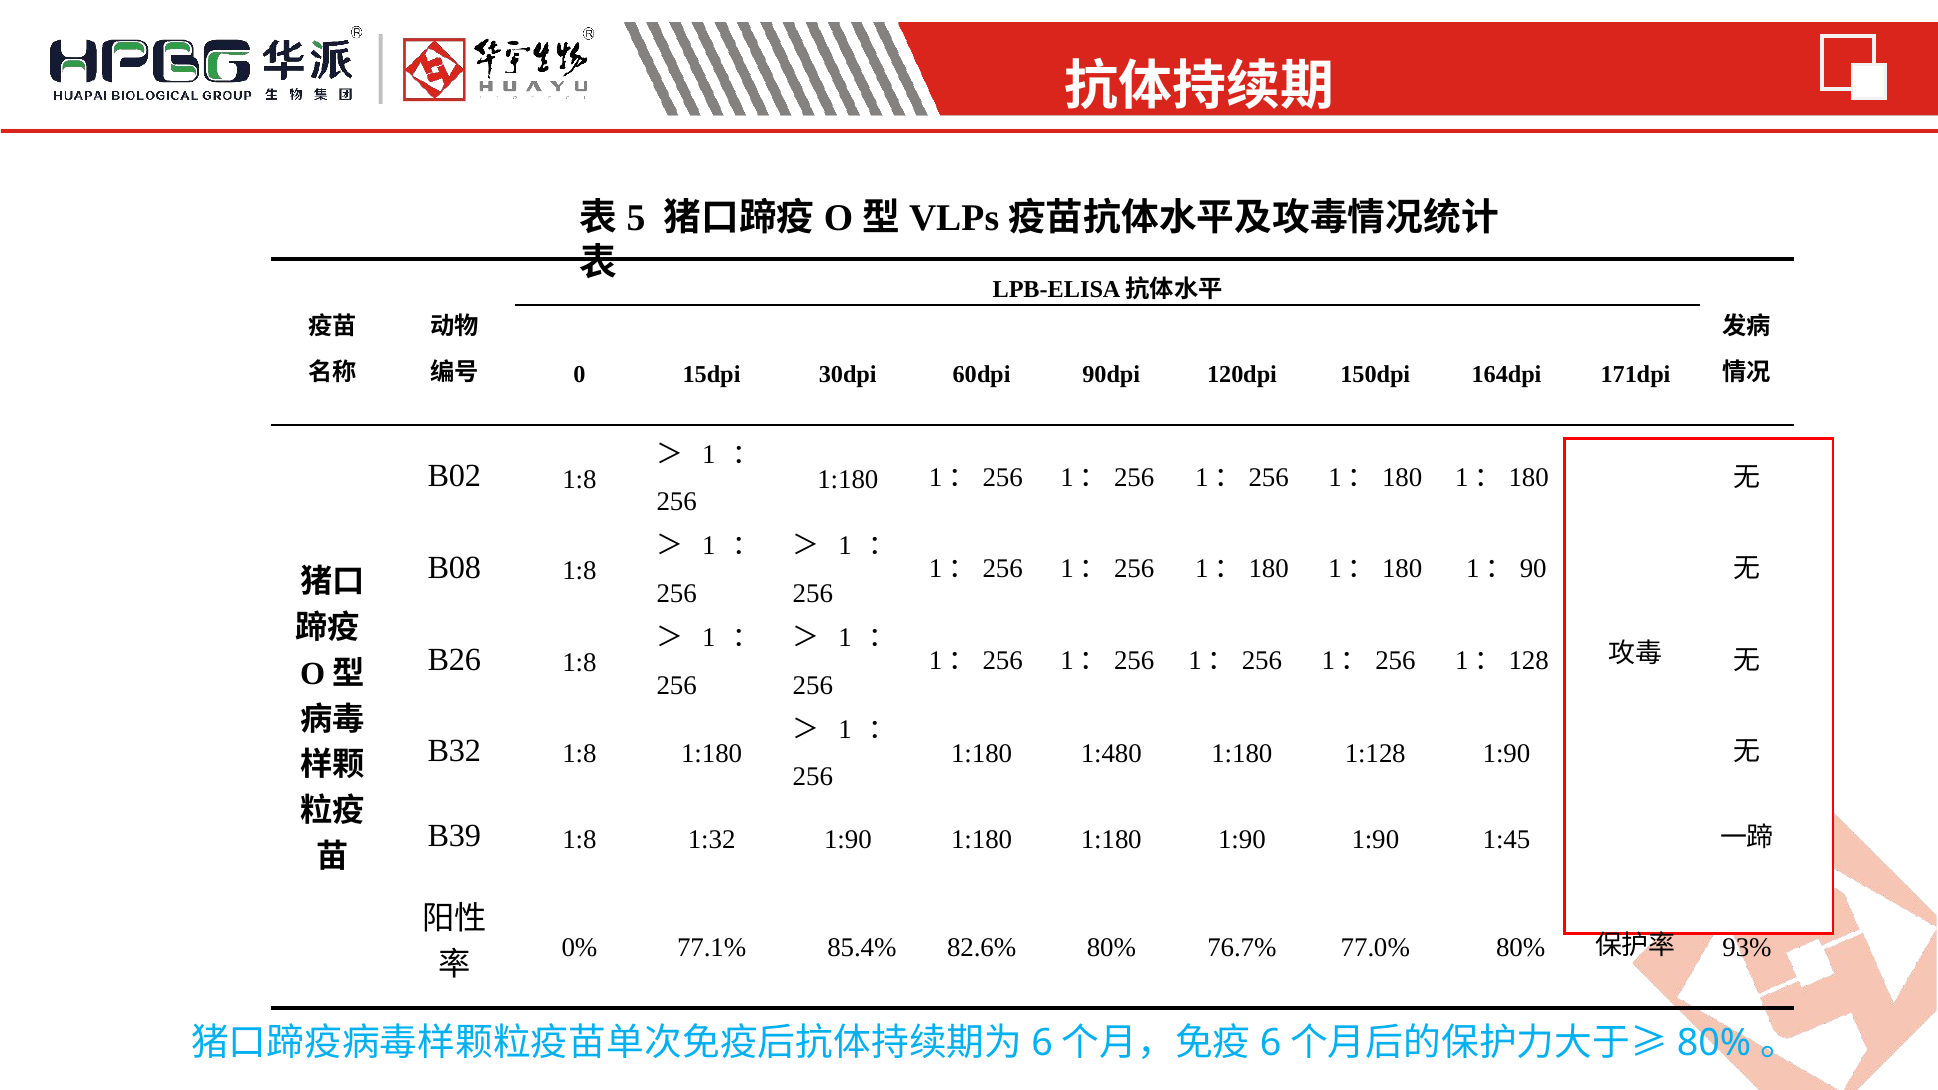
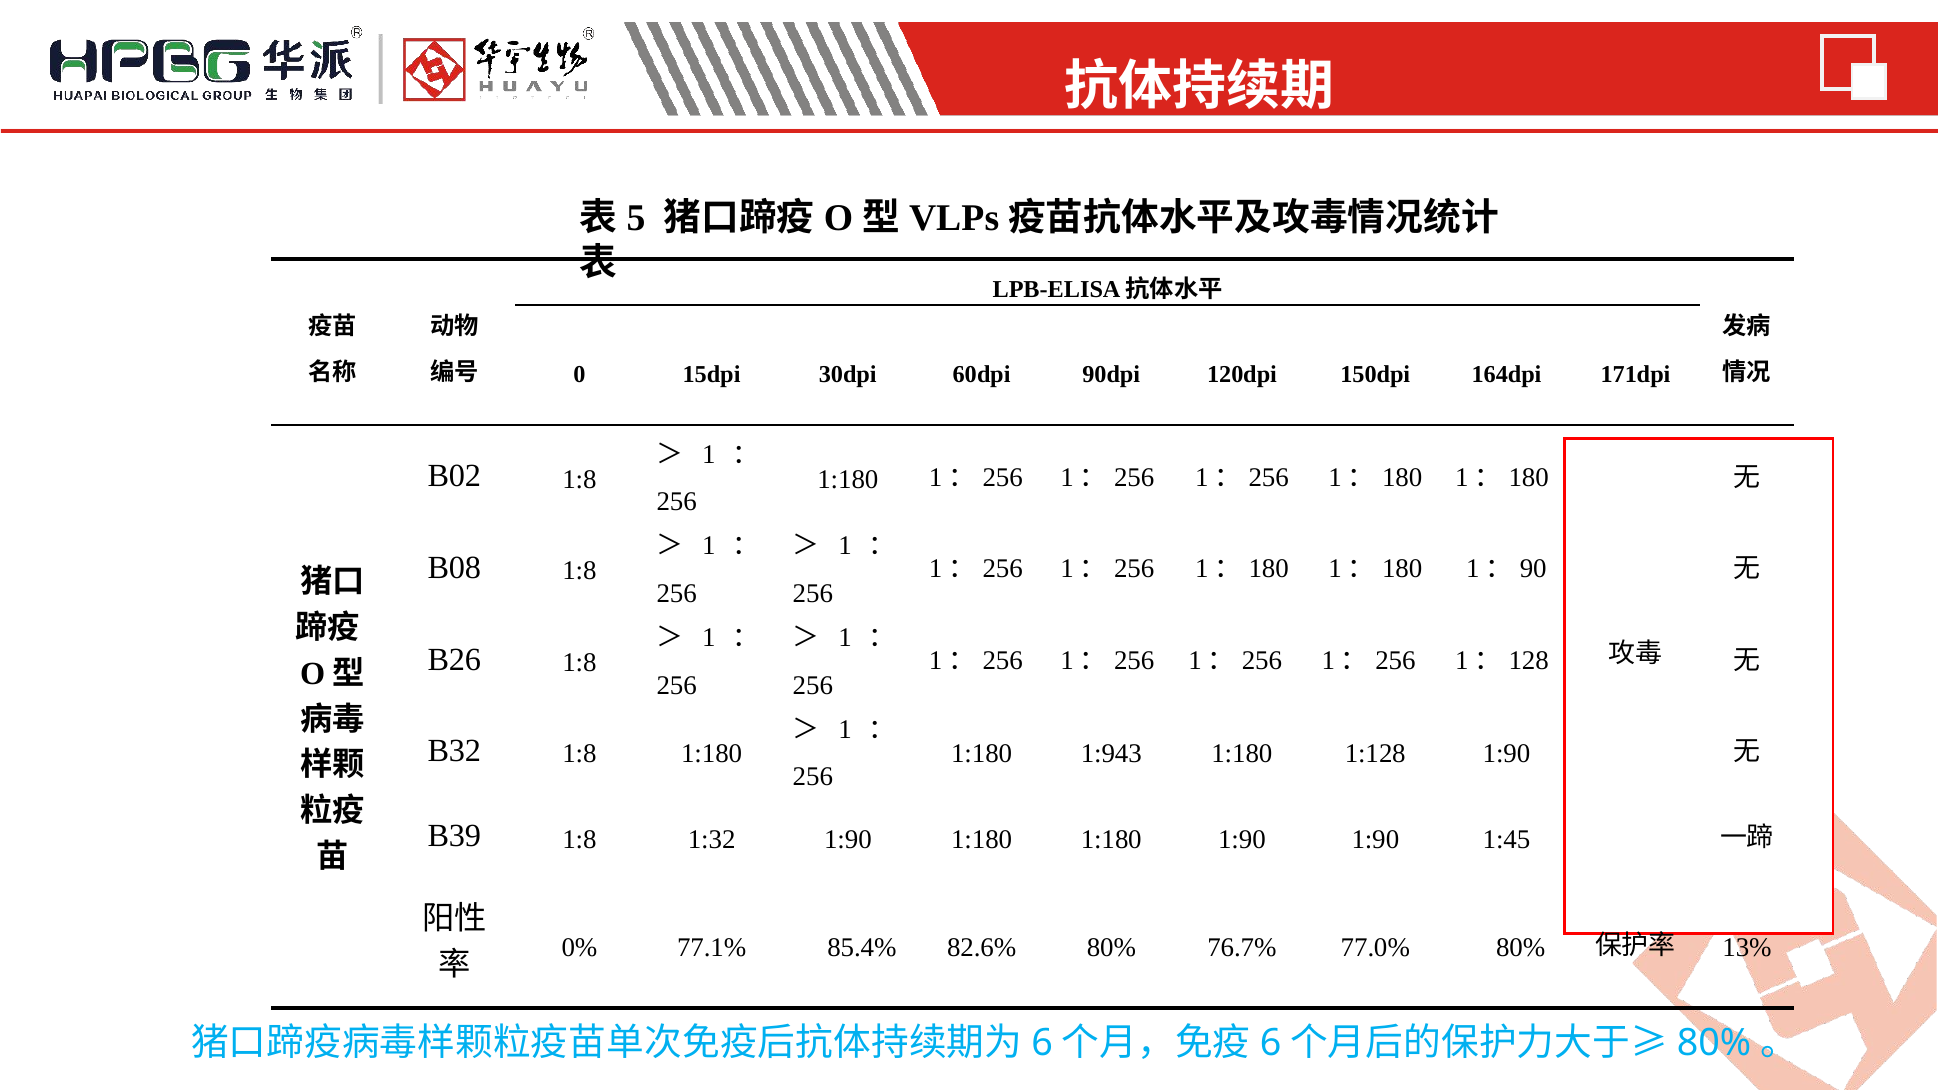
1:480: 1:480 -> 1:943
93%: 93% -> 13%
